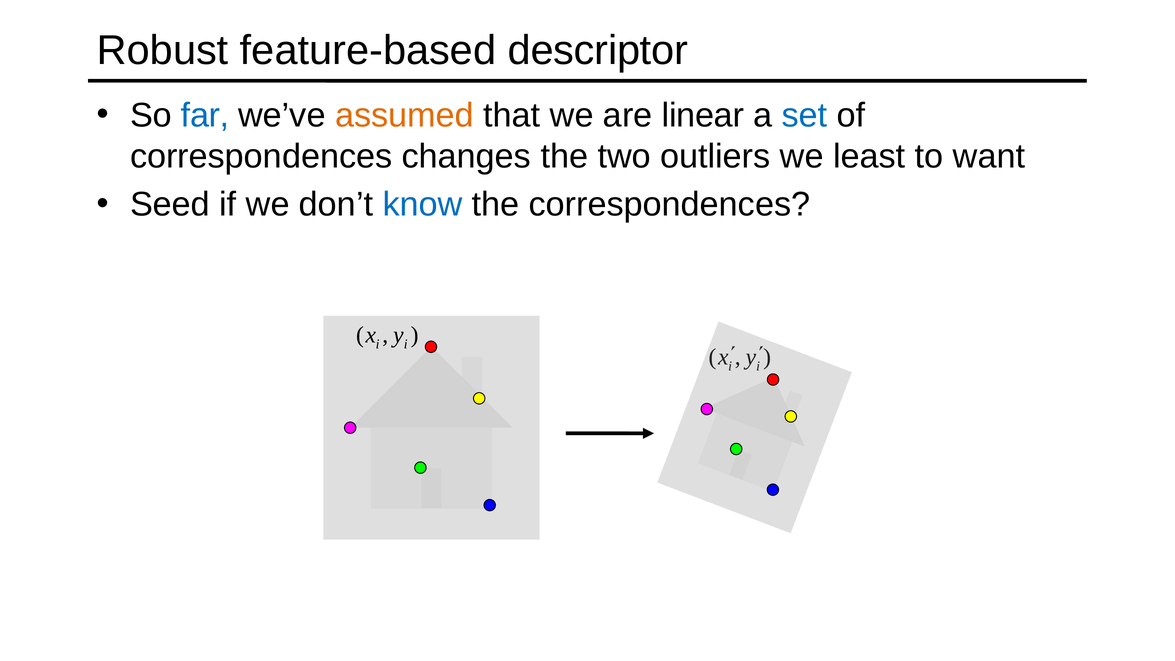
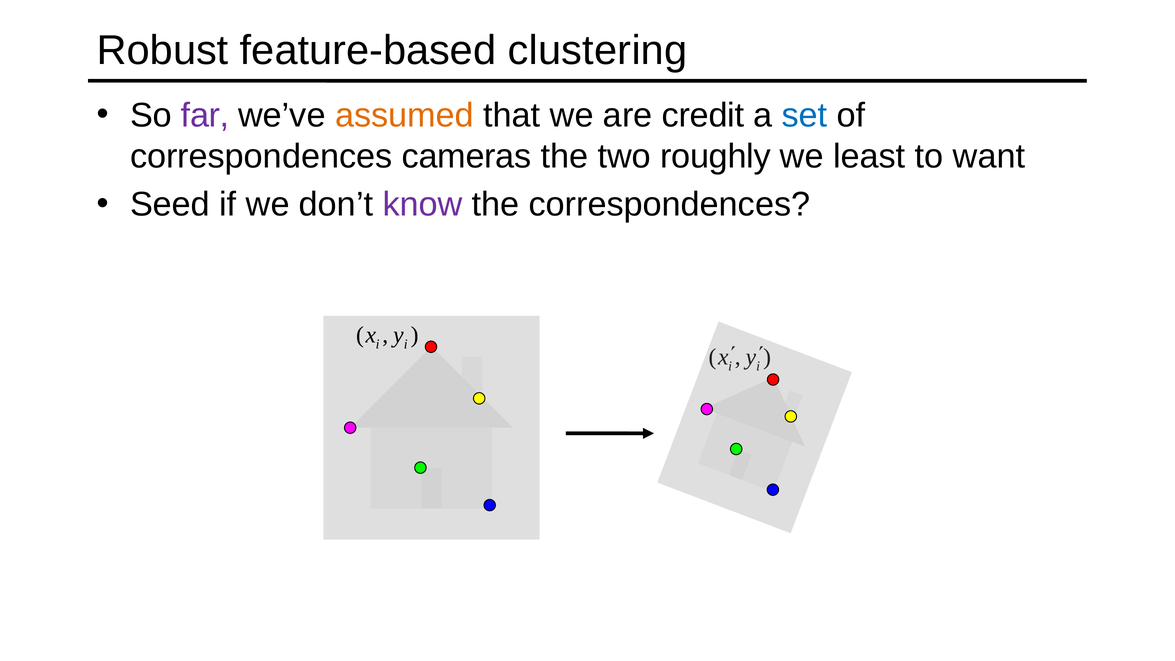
descriptor: descriptor -> clustering
far colour: blue -> purple
linear: linear -> credit
changes: changes -> cameras
outliers: outliers -> roughly
know colour: blue -> purple
